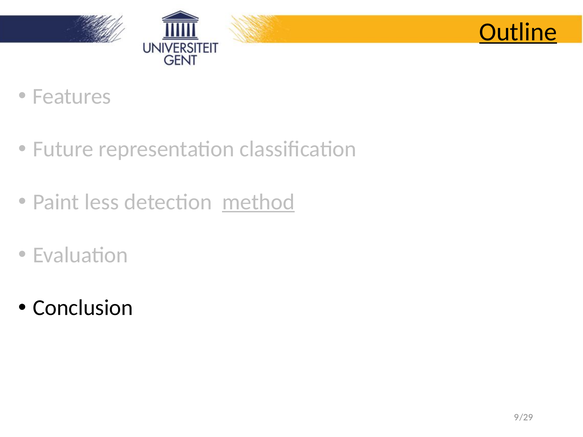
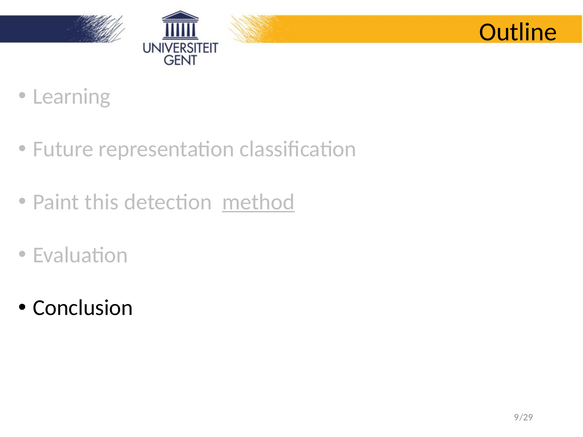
Outline underline: present -> none
Features: Features -> Learning
less: less -> this
